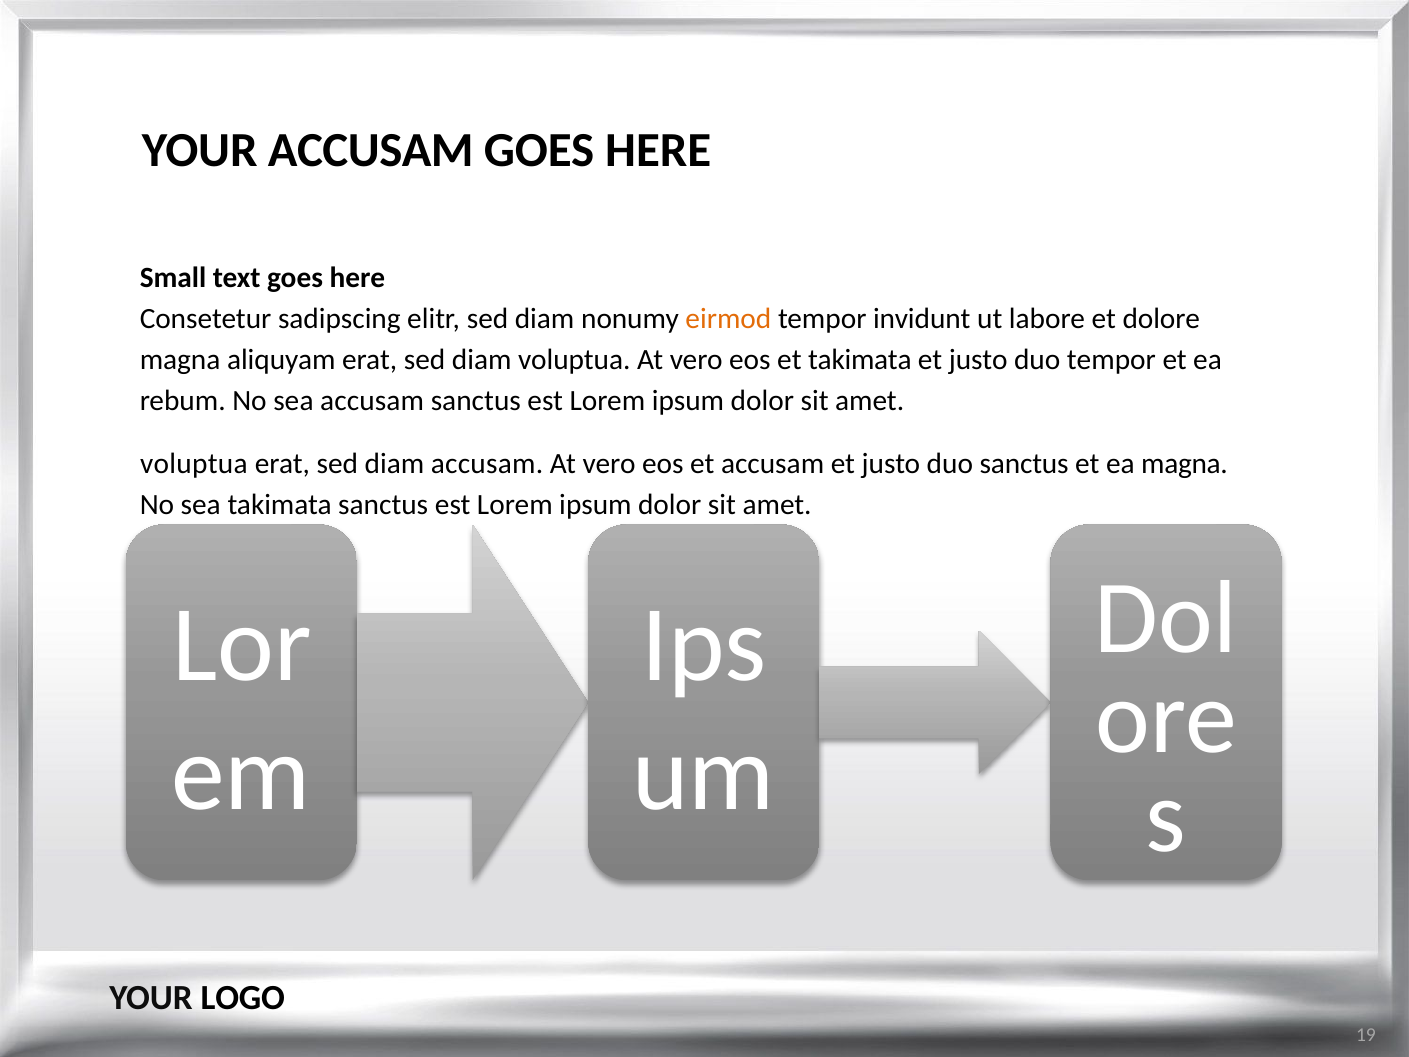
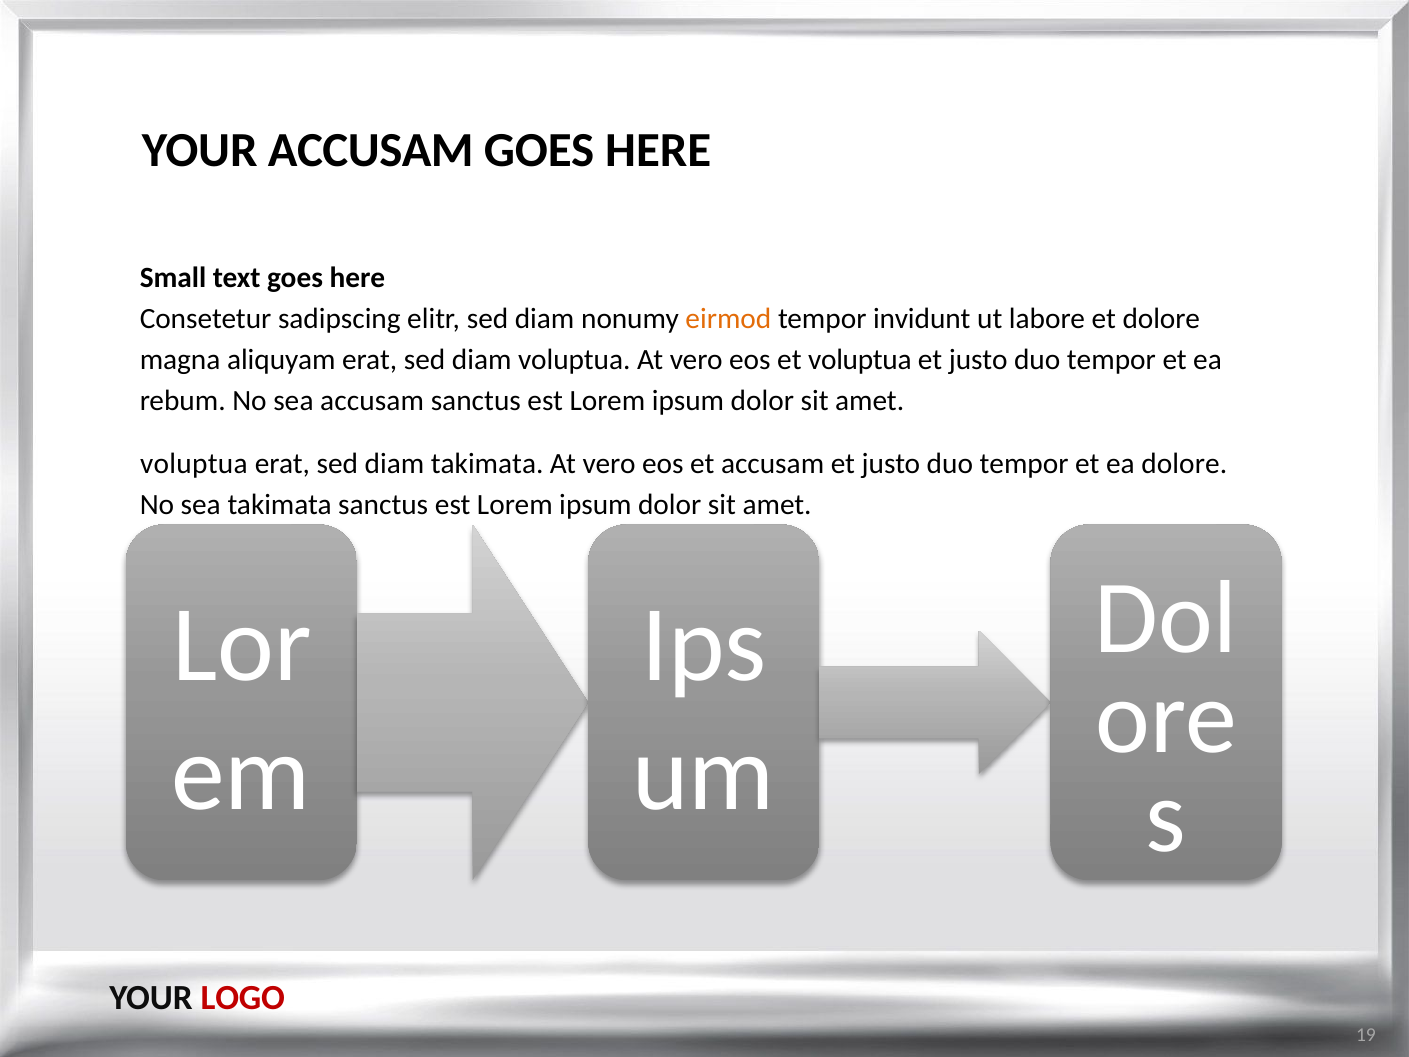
et takimata: takimata -> voluptua
diam accusam: accusam -> takimata
sanctus at (1024, 464): sanctus -> tempor
ea magna: magna -> dolore
LOGO colour: black -> red
